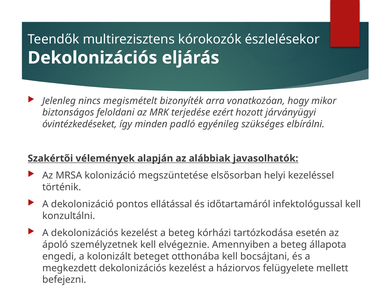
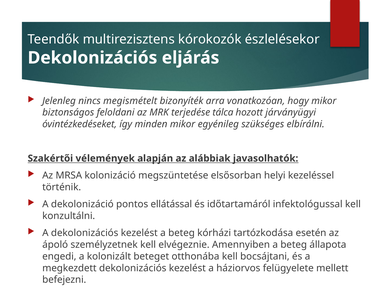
ezért: ezért -> tálca
minden padló: padló -> mikor
